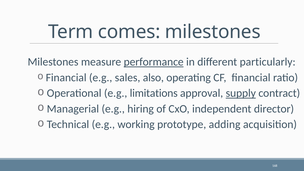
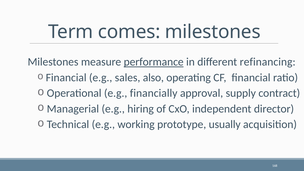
particularly: particularly -> refinancing
limitations: limitations -> financially
supply underline: present -> none
adding: adding -> usually
